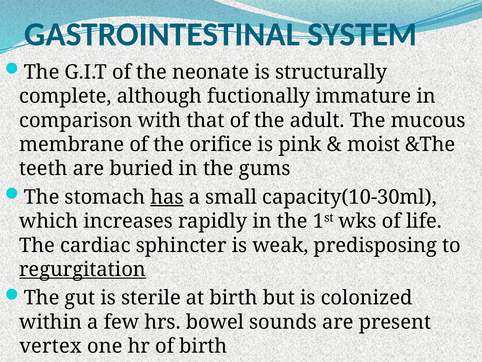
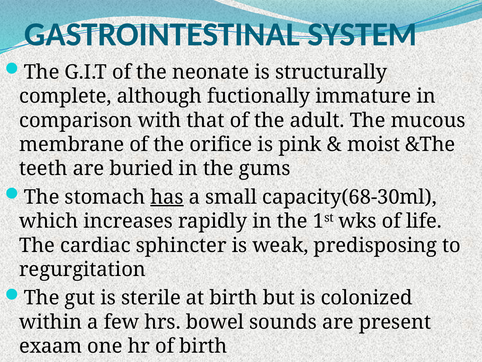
capacity(10-30ml: capacity(10-30ml -> capacity(68-30ml
regurgitation underline: present -> none
vertex: vertex -> exaam
